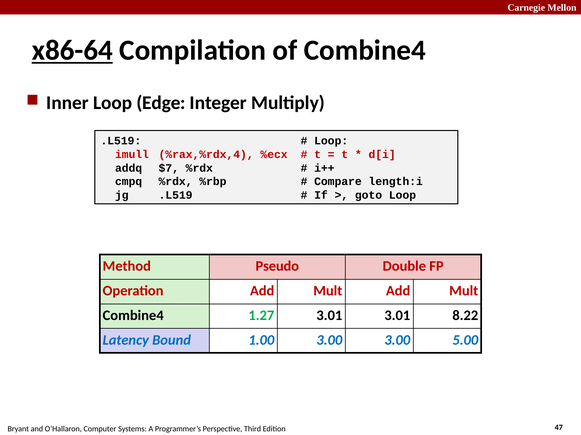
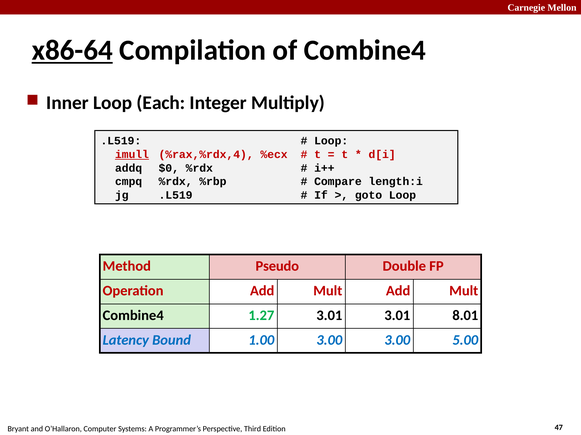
Edge: Edge -> Each
imull underline: none -> present
$7: $7 -> $0
8.22: 8.22 -> 8.01
